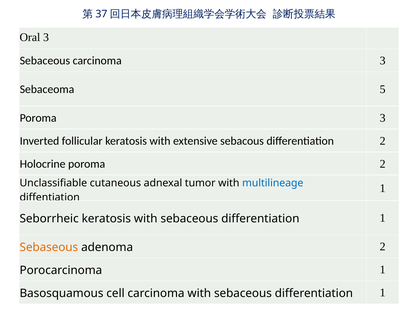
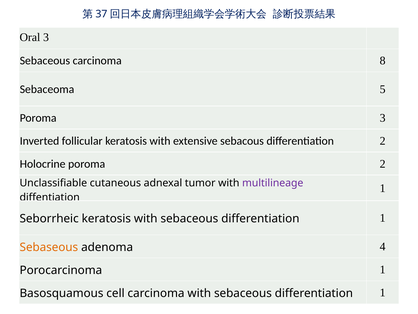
carcinoma 3: 3 -> 8
multilineage colour: blue -> purple
adenoma 2: 2 -> 4
